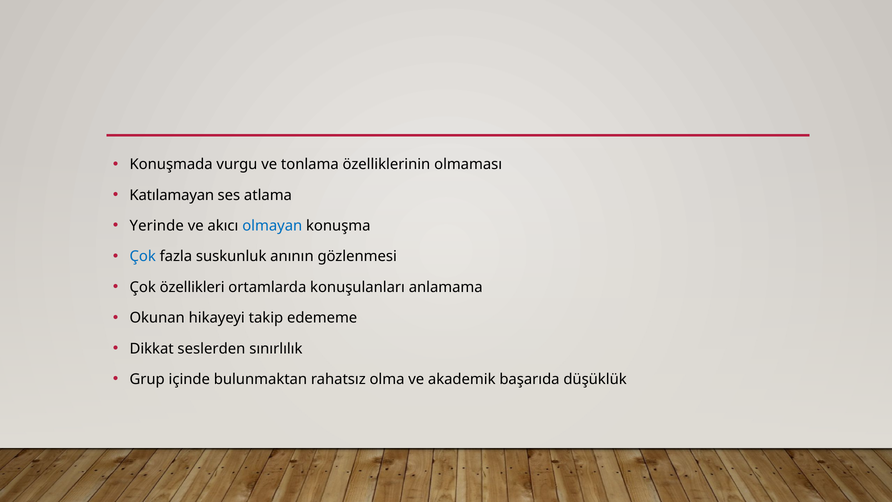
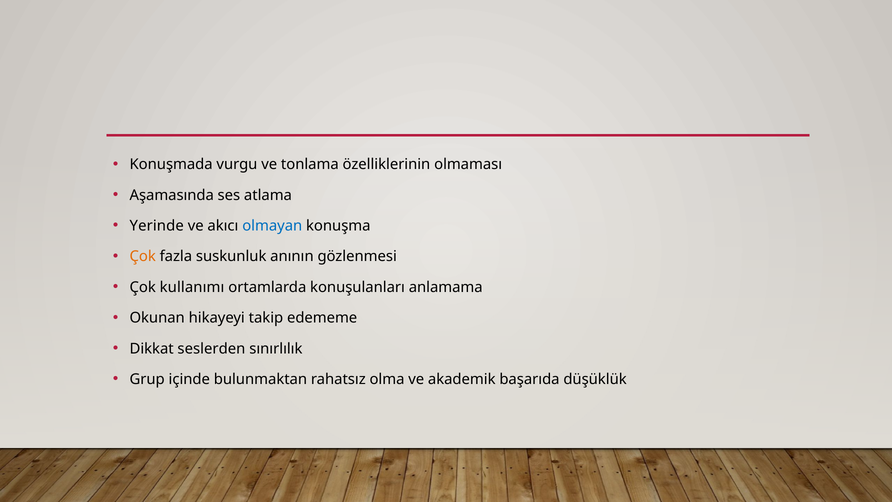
Katılamayan: Katılamayan -> Aşamasında
Çok at (143, 256) colour: blue -> orange
özellikleri: özellikleri -> kullanımı
